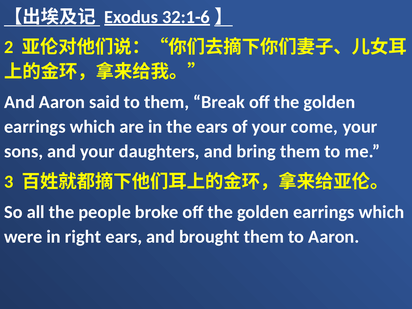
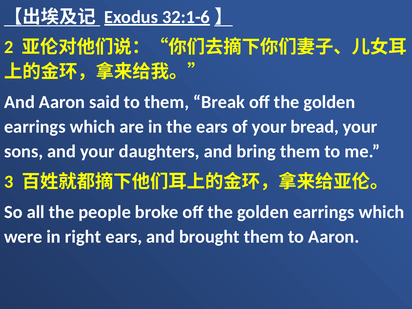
come: come -> bread
